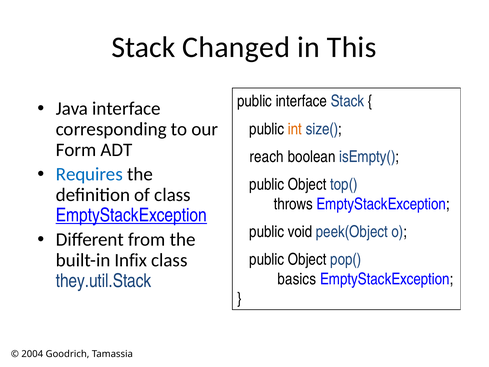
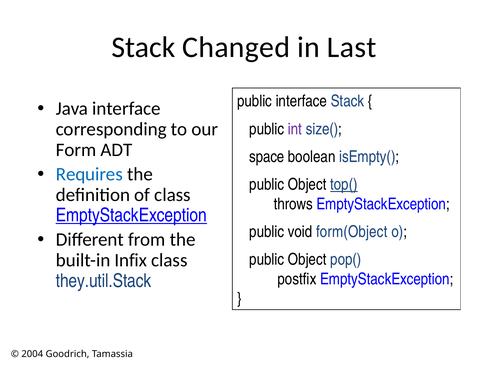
This: This -> Last
int colour: orange -> purple
reach: reach -> space
top( underline: none -> present
peek(Object: peek(Object -> form(Object
basics: basics -> postfix
